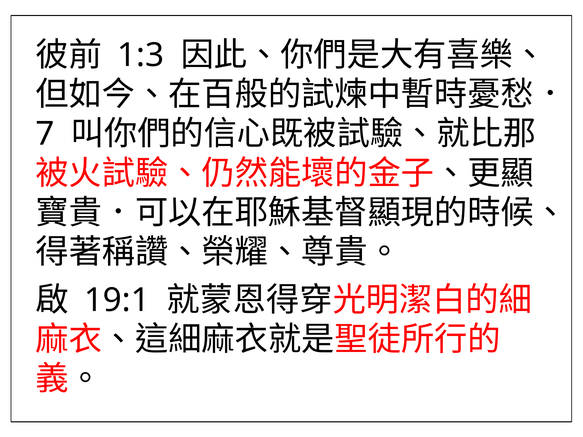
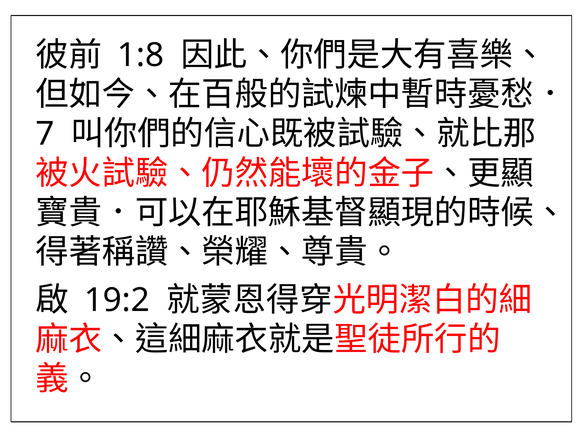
1:3: 1:3 -> 1:8
19:1: 19:1 -> 19:2
